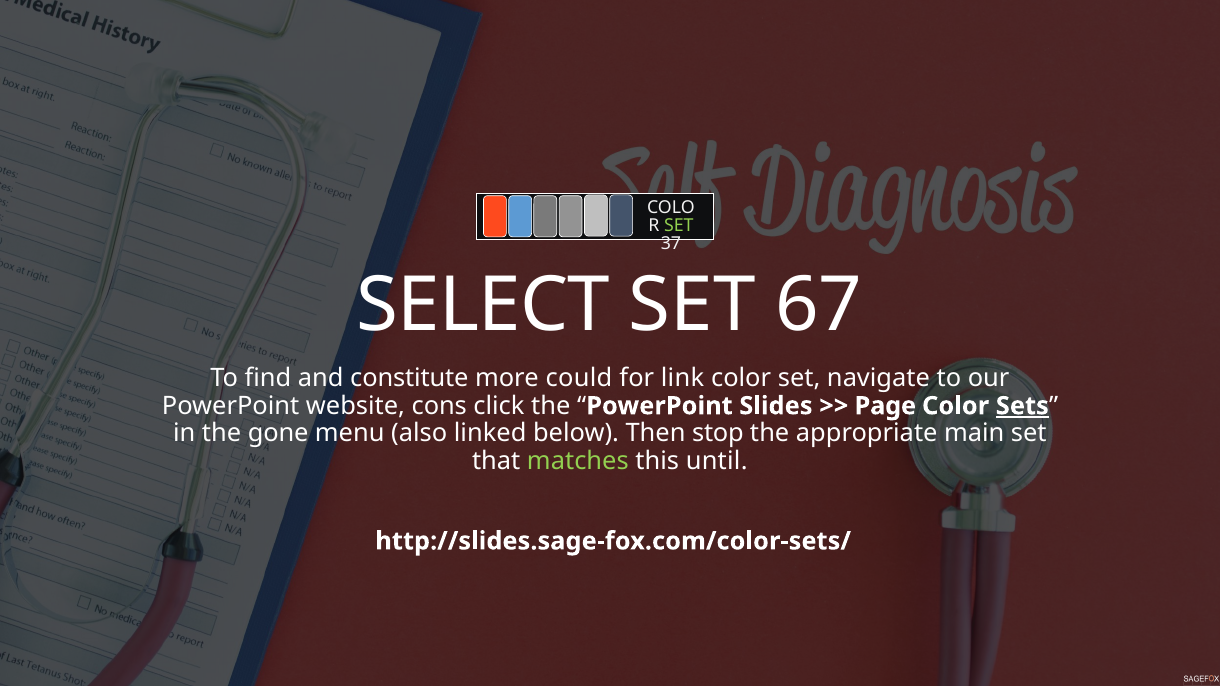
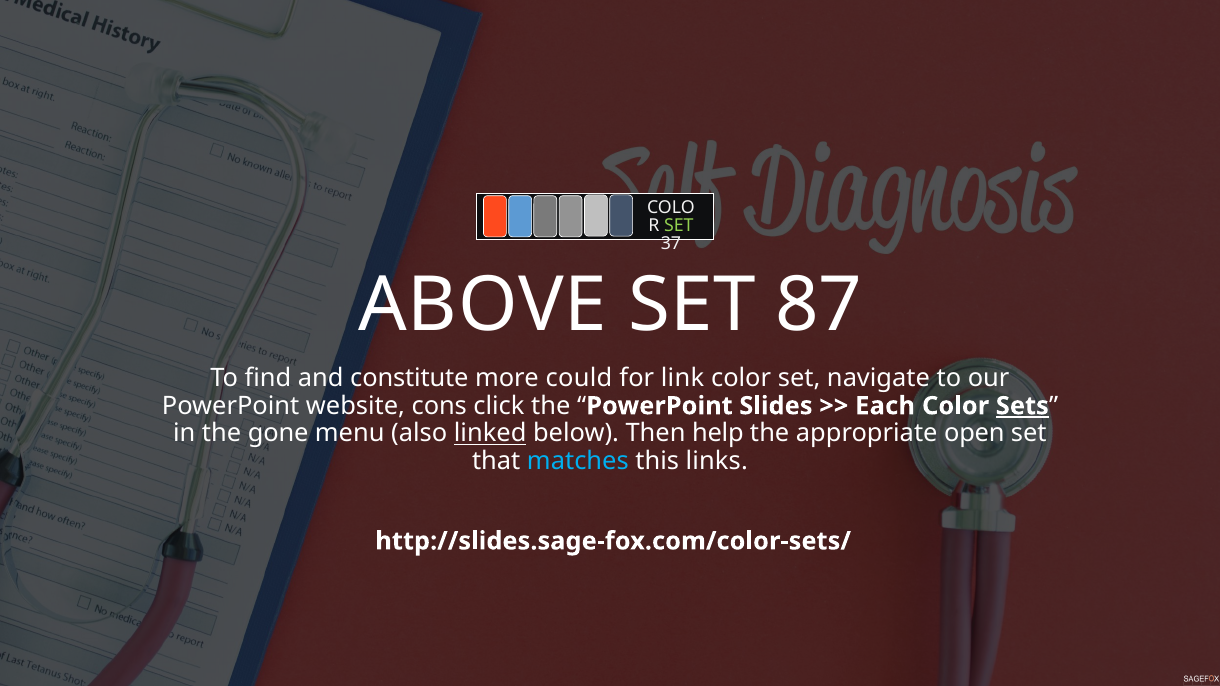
SELECT: SELECT -> ABOVE
67: 67 -> 87
Page: Page -> Each
linked underline: none -> present
stop: stop -> help
main: main -> open
matches colour: light green -> light blue
until: until -> links
